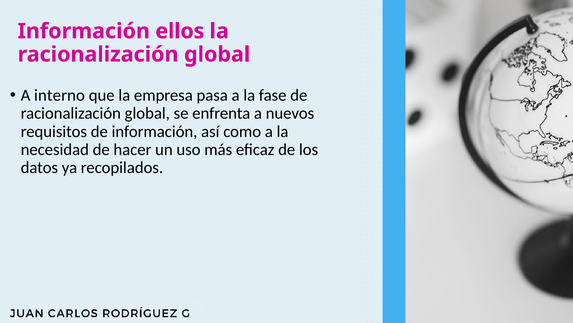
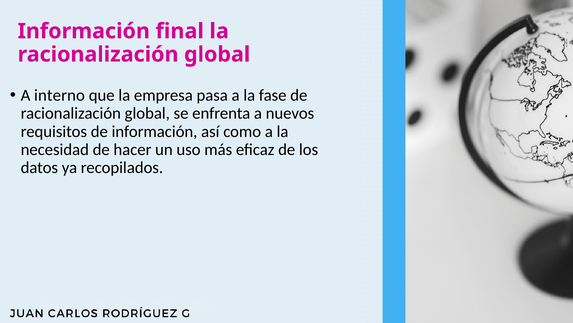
ellos: ellos -> final
